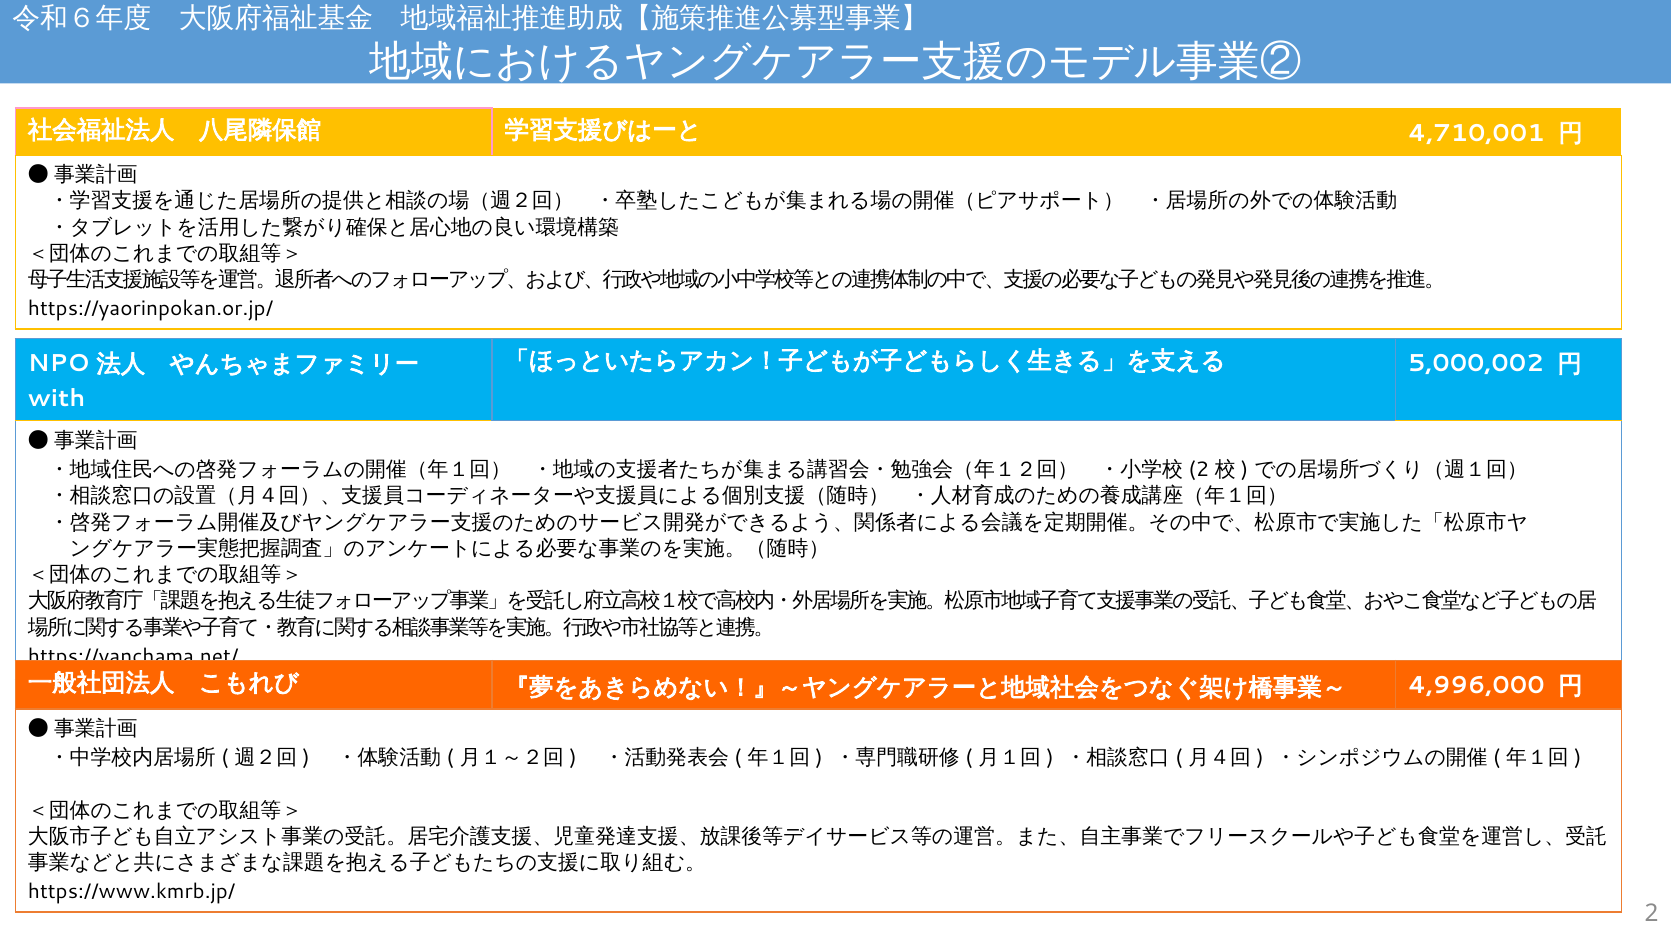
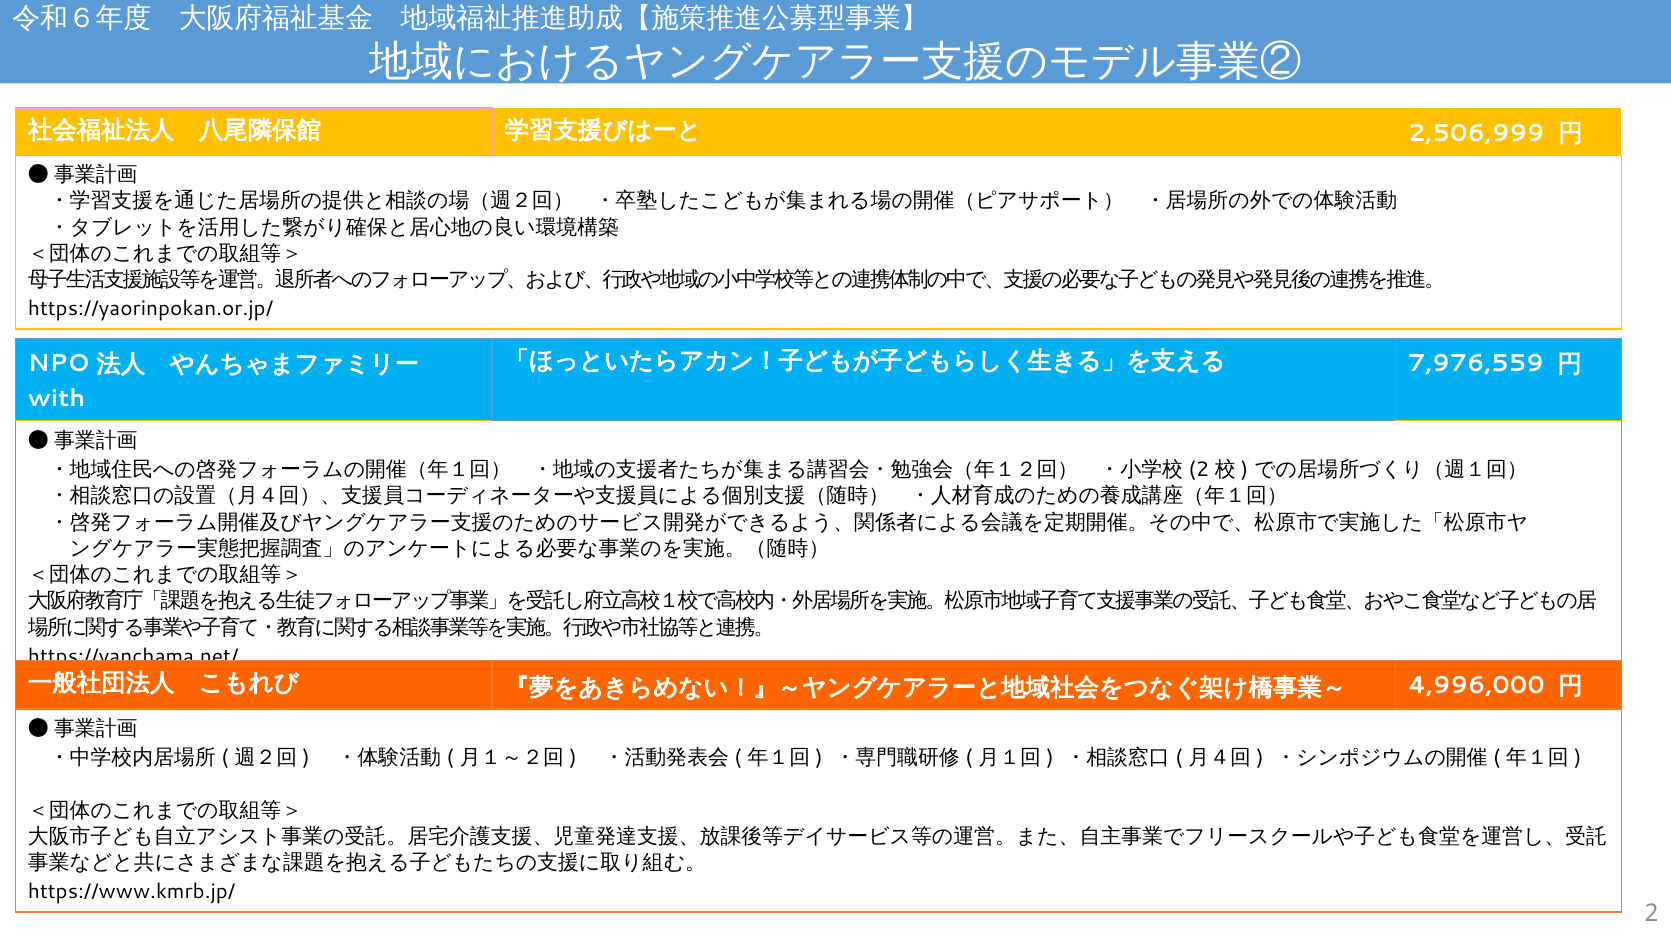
4,710,001: 4,710,001 -> 2,506,999
5,000,002: 5,000,002 -> 7,976,559
